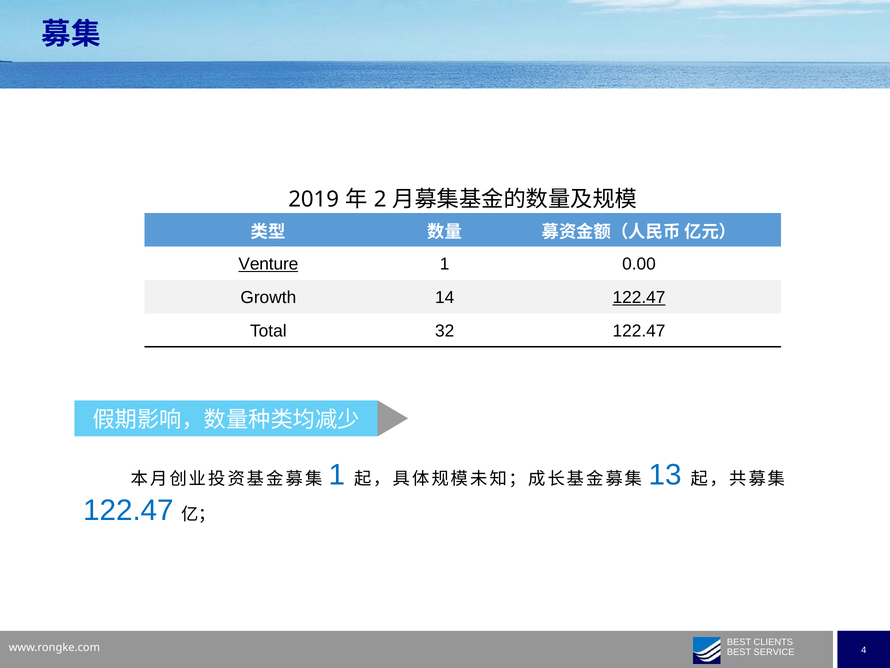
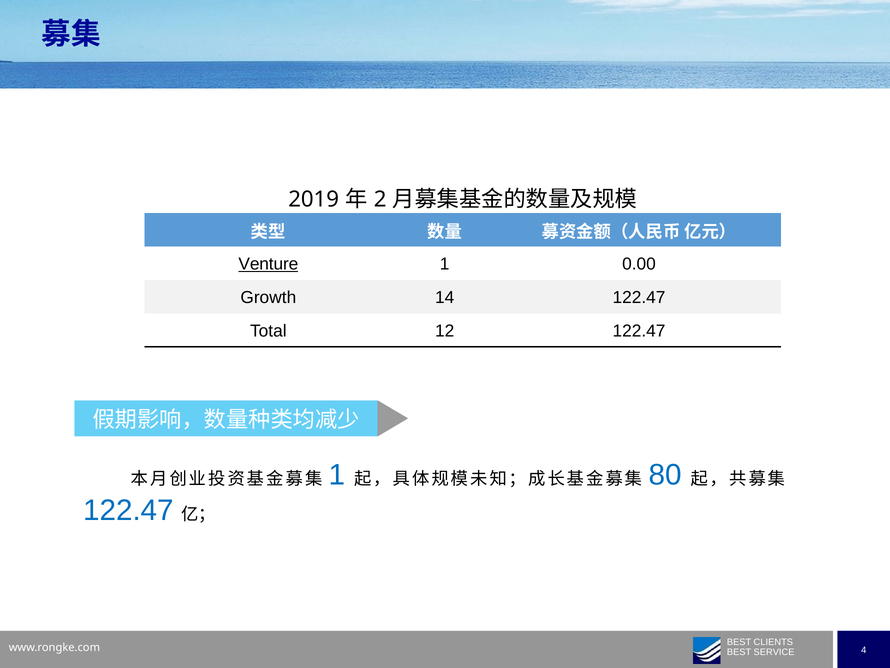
122.47 at (639, 297) underline: present -> none
32: 32 -> 12
13: 13 -> 80
